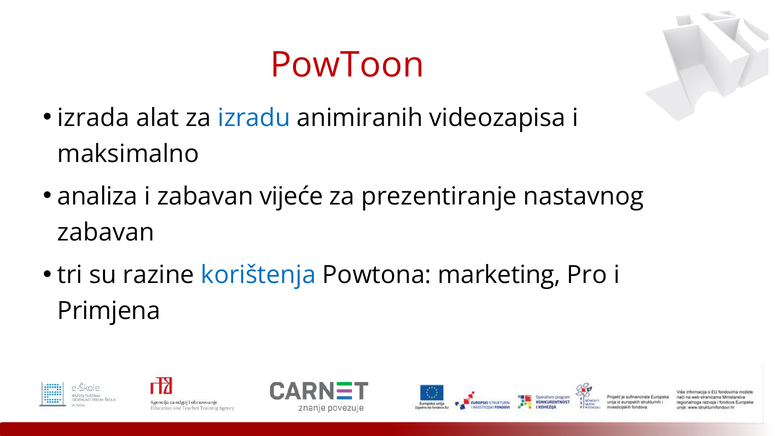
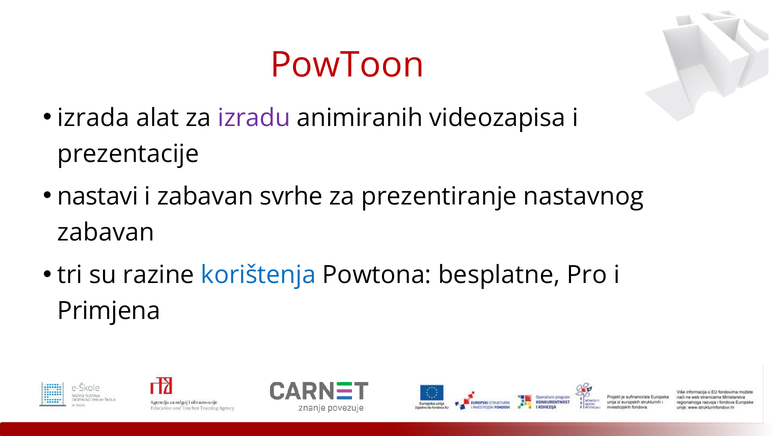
izradu colour: blue -> purple
maksimalno: maksimalno -> prezentacije
analiza: analiza -> nastavi
vijeće: vijeće -> svrhe
marketing: marketing -> besplatne
